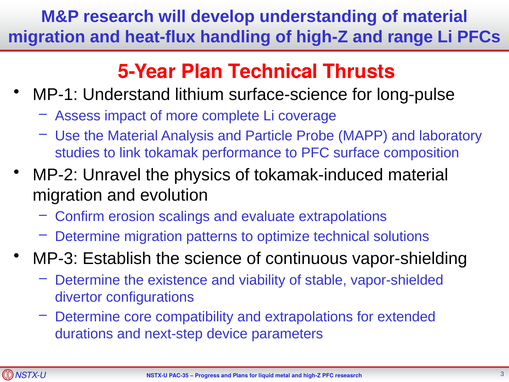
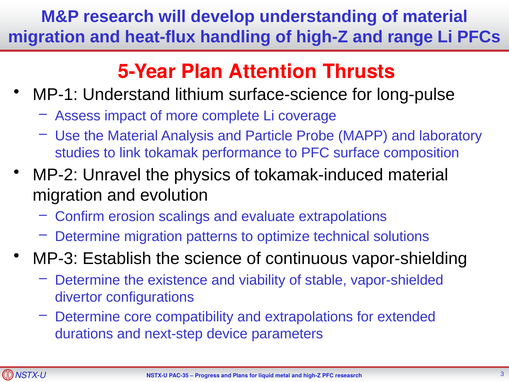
Plan Technical: Technical -> Attention
